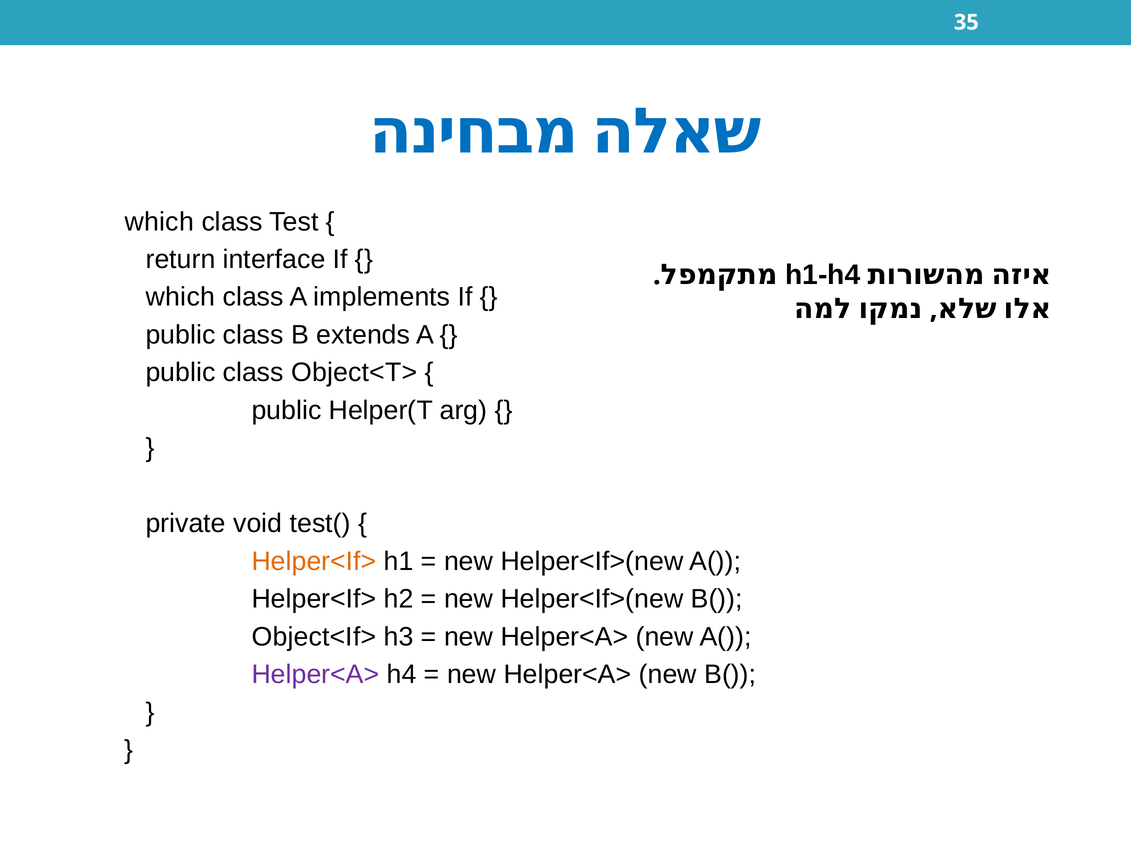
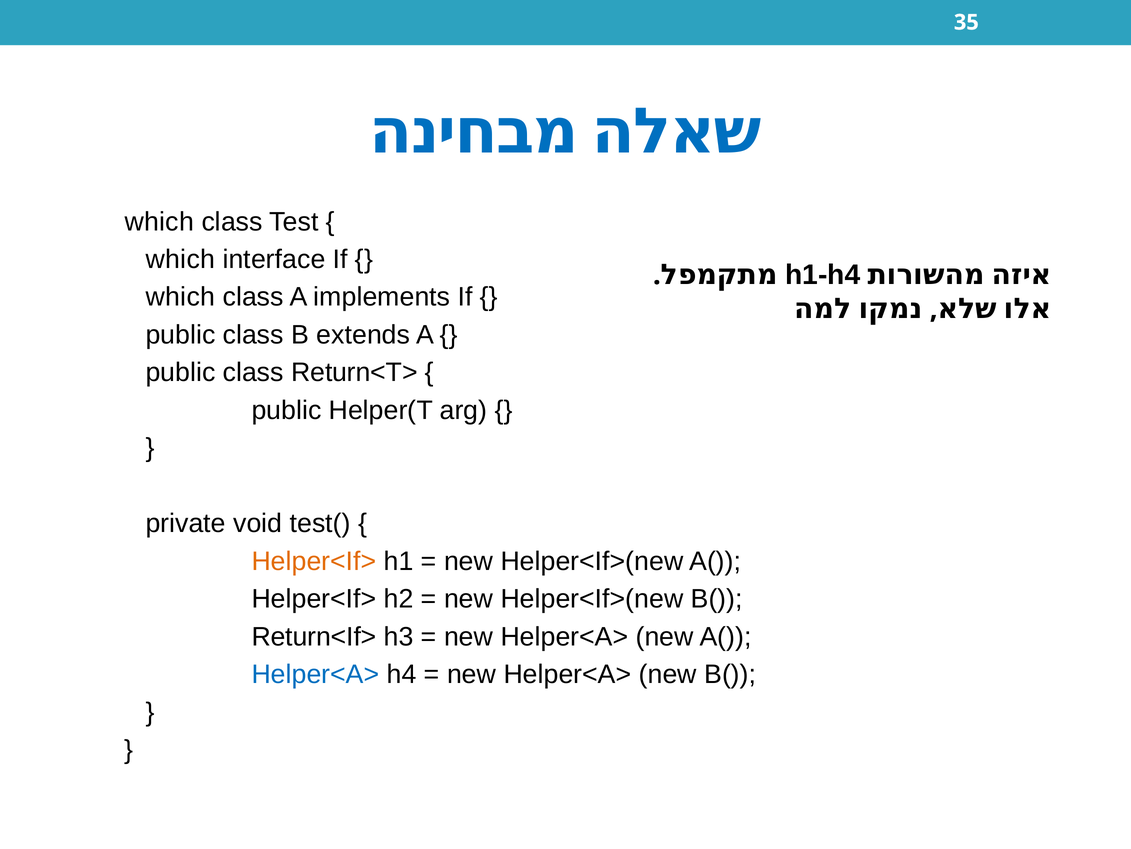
return at (181, 259): return -> which
Object<T>: Object<T> -> Return<T>
Object<If>: Object<If> -> Return<If>
Helper<A> at (315, 674) colour: purple -> blue
